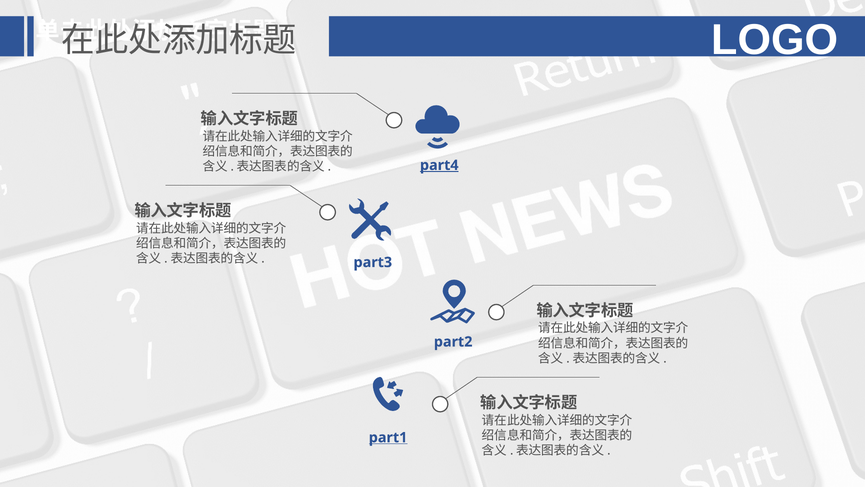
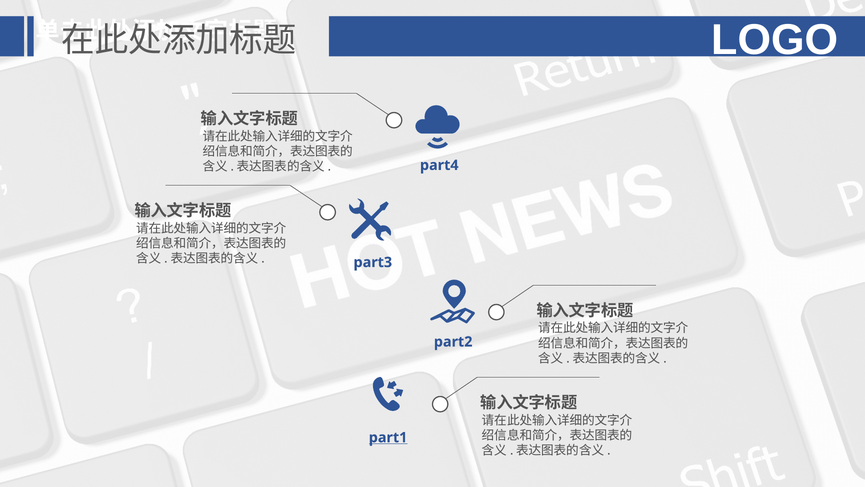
part4 underline: present -> none
